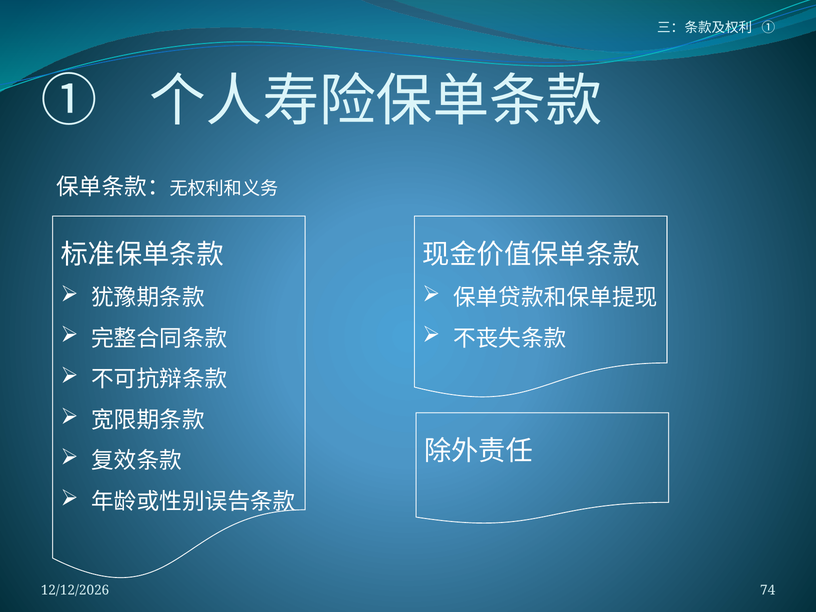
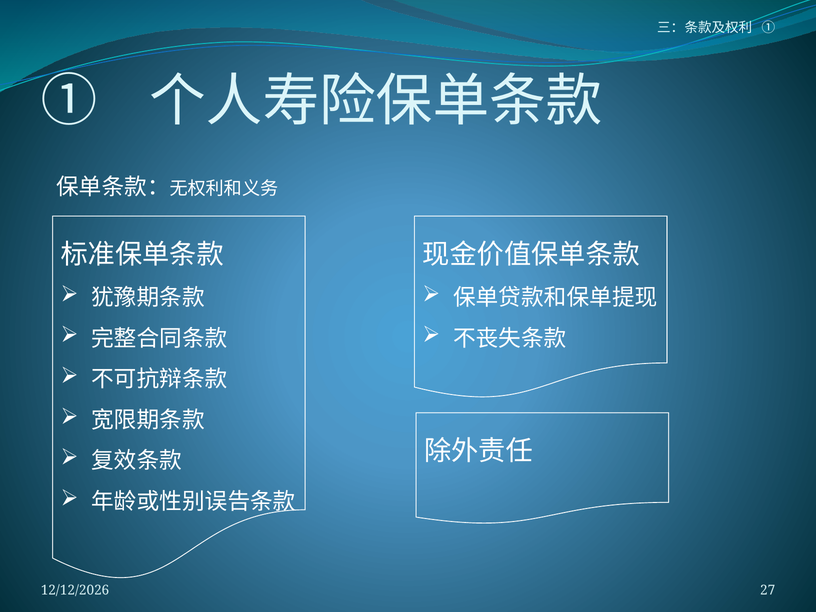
74: 74 -> 27
